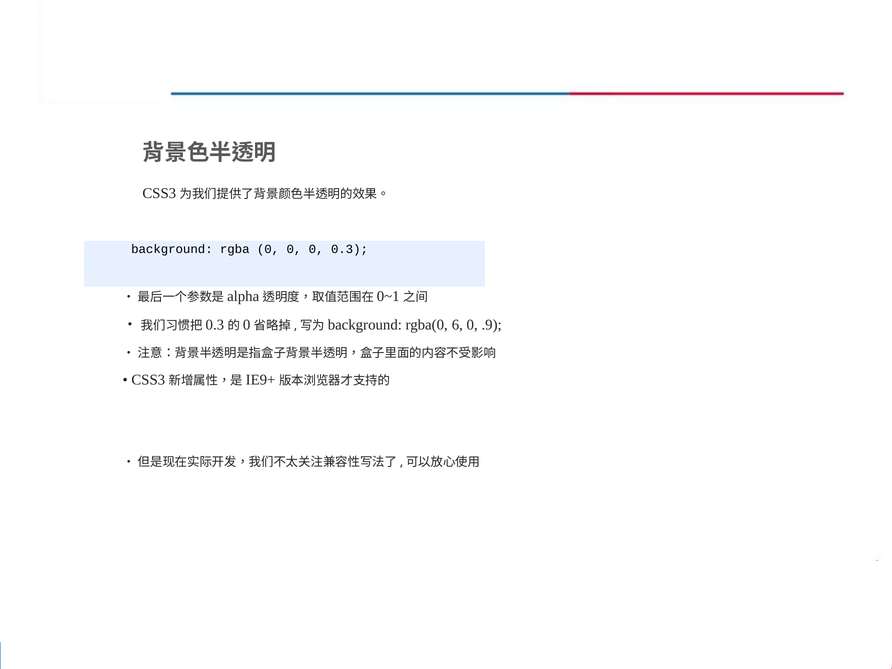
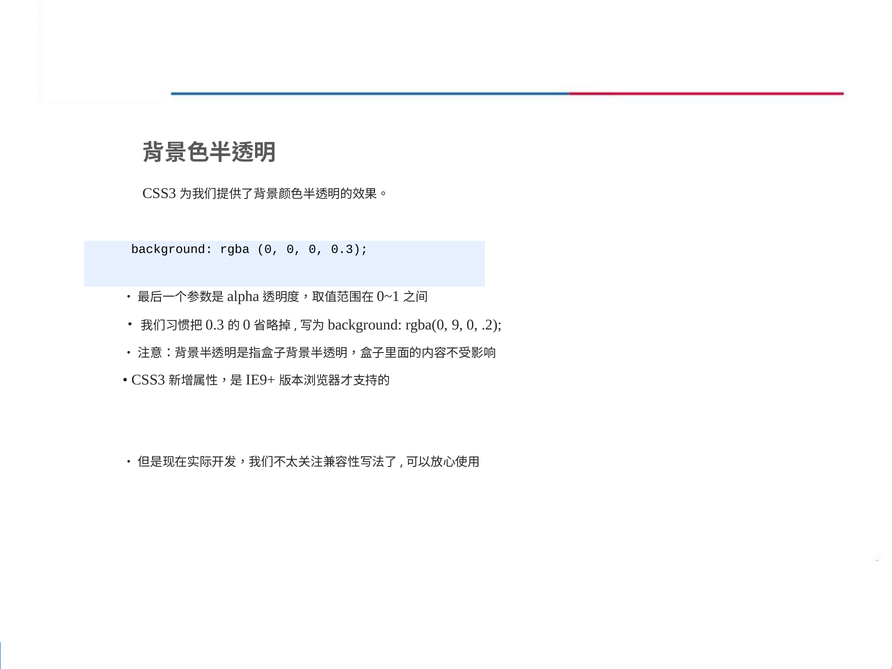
6: 6 -> 9
.9: .9 -> .2
